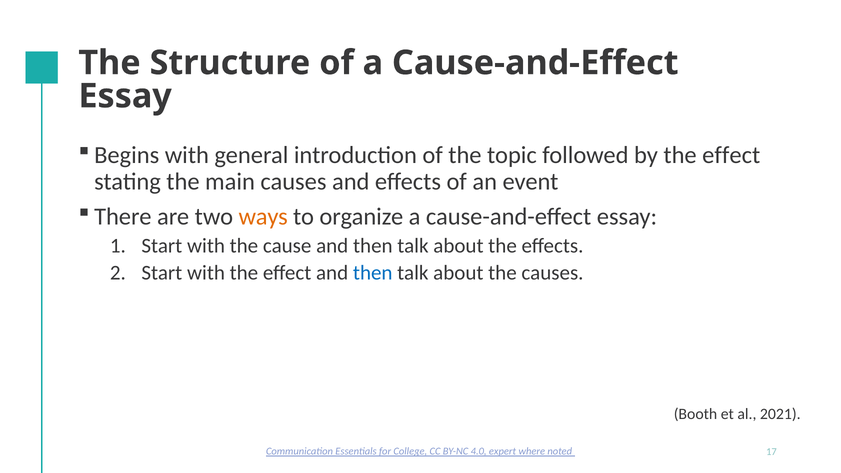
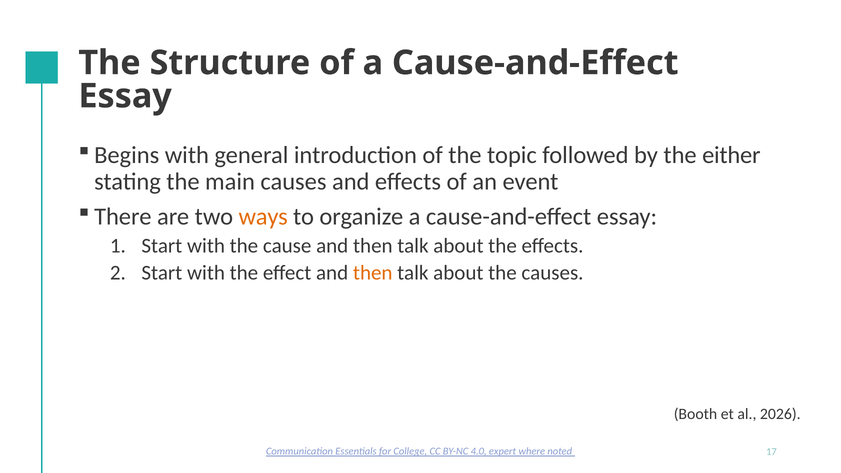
by the effect: effect -> either
then at (373, 273) colour: blue -> orange
2021: 2021 -> 2026
